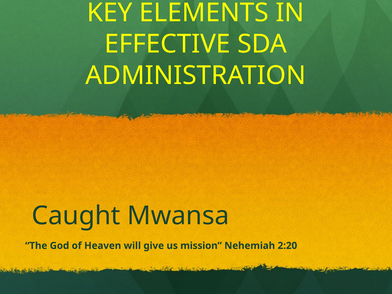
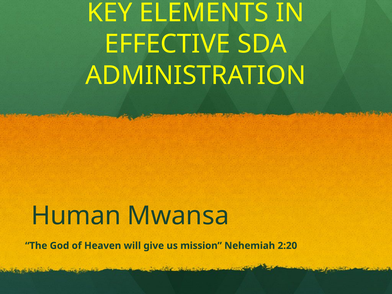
Caught: Caught -> Human
